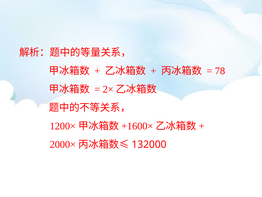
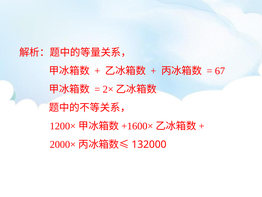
78: 78 -> 67
